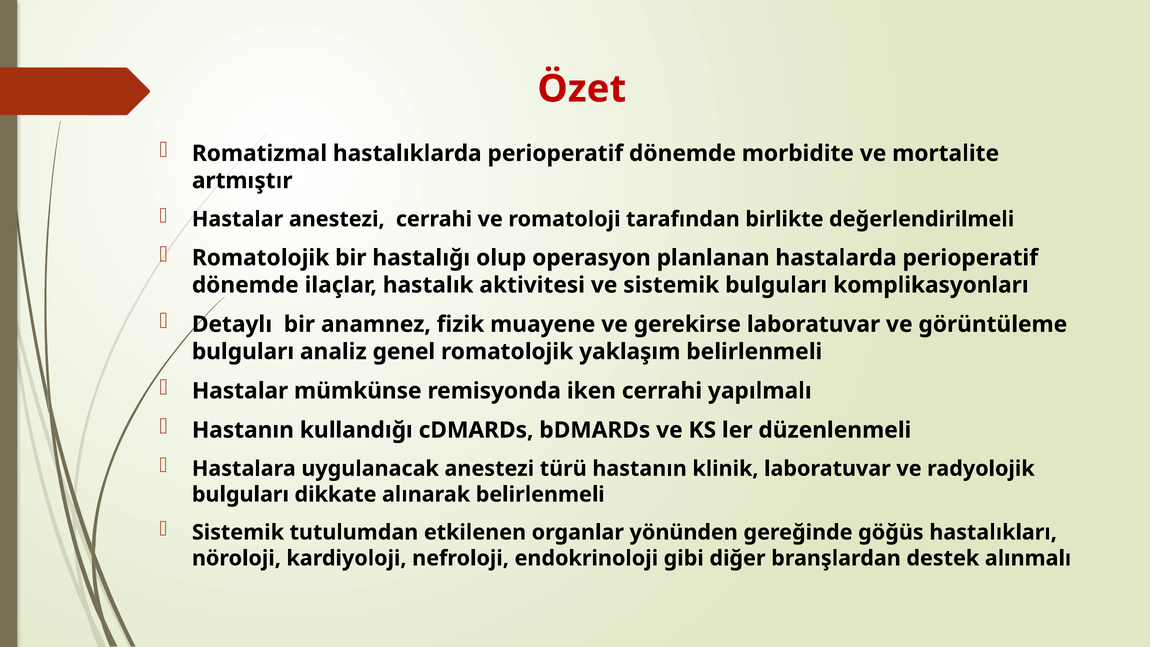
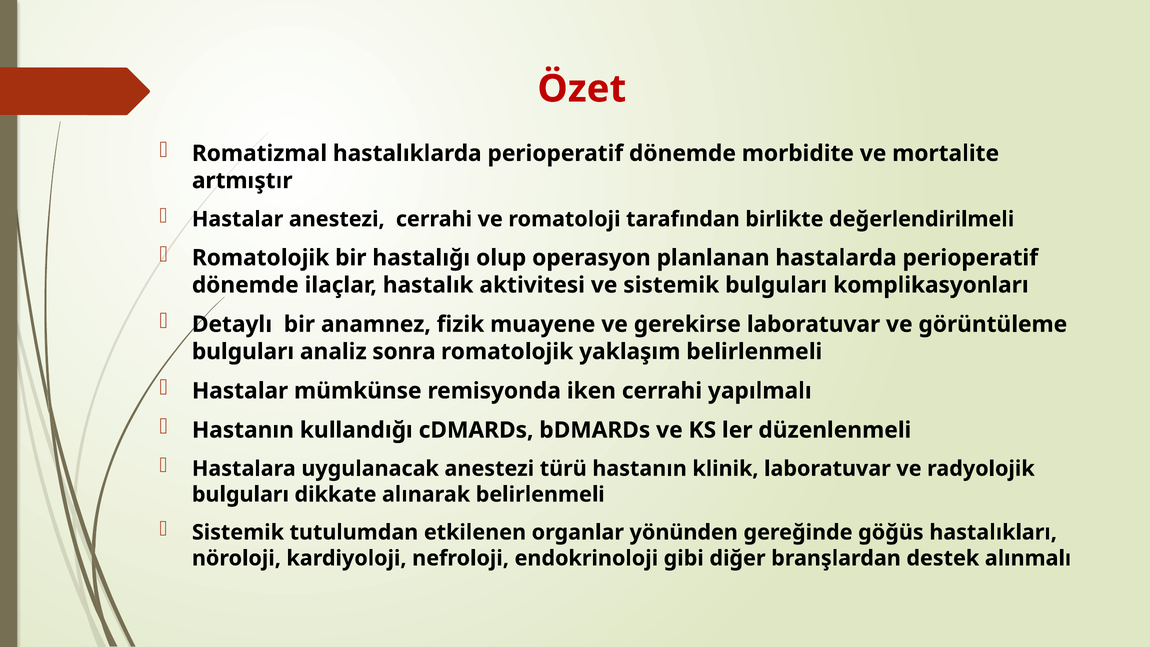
genel: genel -> sonra
